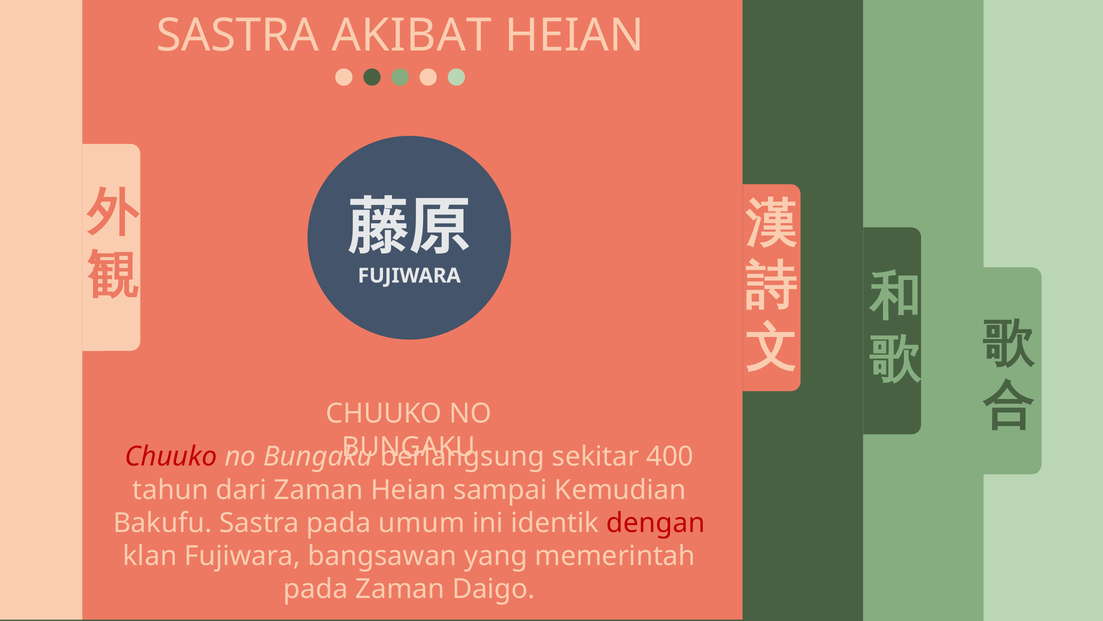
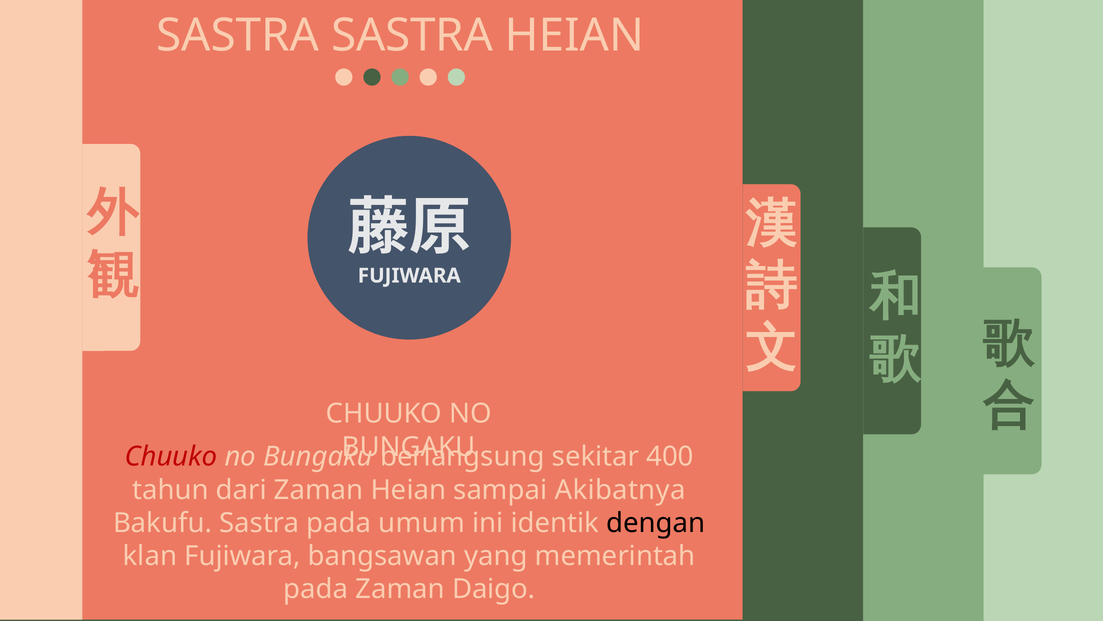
SASTRA AKIBAT: AKIBAT -> SASTRA
Kemudian: Kemudian -> Akibatnya
dengan colour: red -> black
